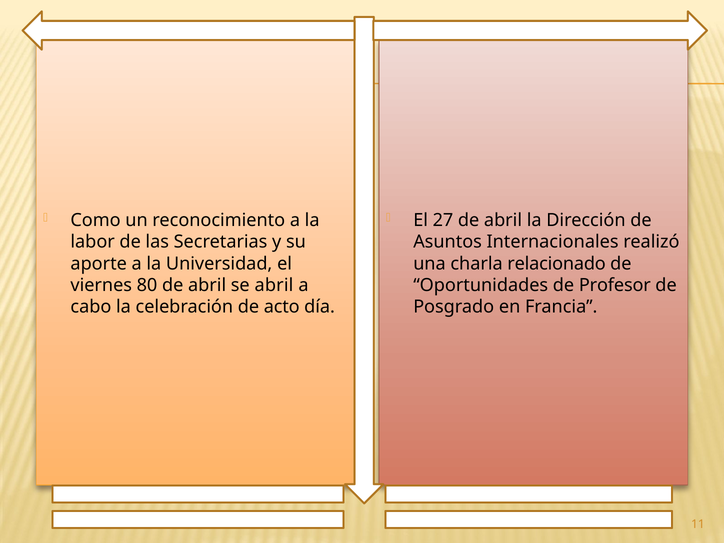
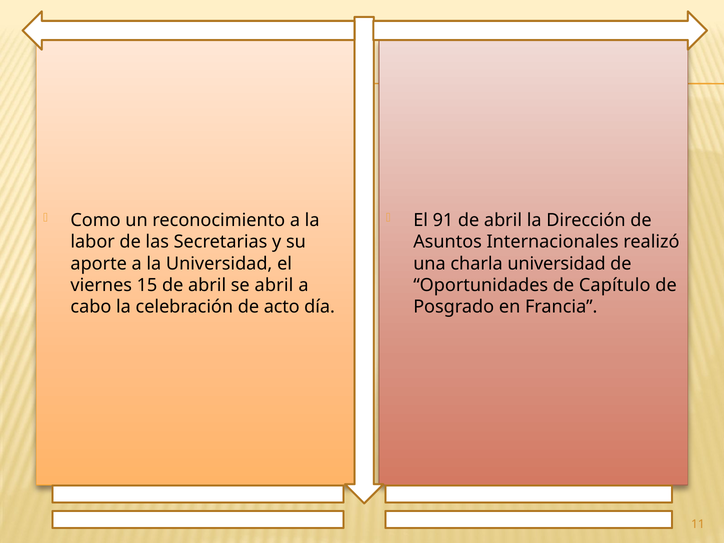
27: 27 -> 91
charla relacionado: relacionado -> universidad
80: 80 -> 15
Profesor: Profesor -> Capítulo
